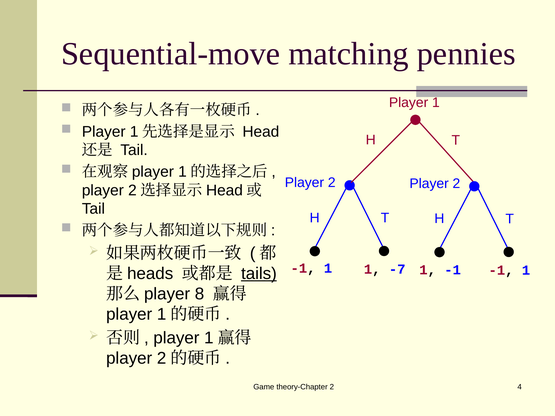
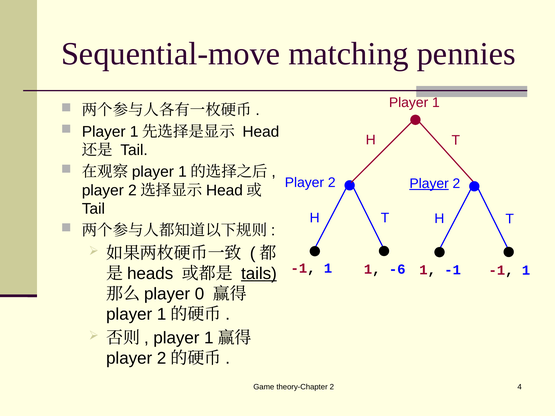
Player at (429, 184) underline: none -> present
-7: -7 -> -6
8: 8 -> 0
